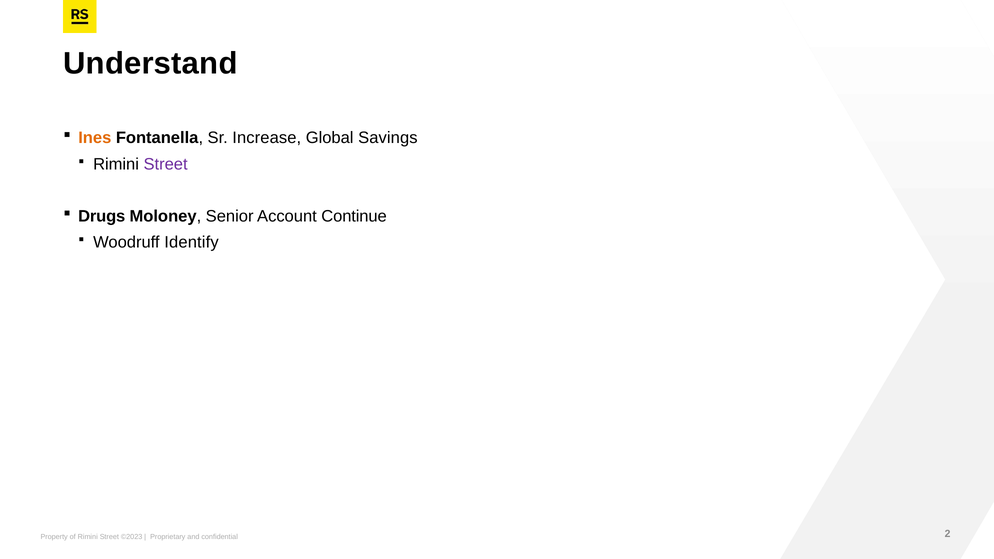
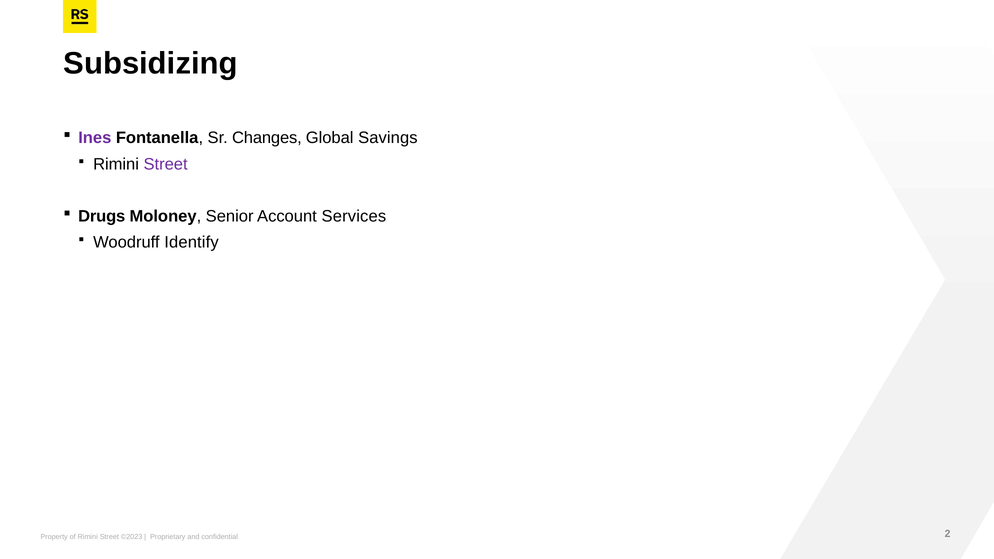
Understand: Understand -> Subsidizing
Ines colour: orange -> purple
Increase: Increase -> Changes
Continue: Continue -> Services
